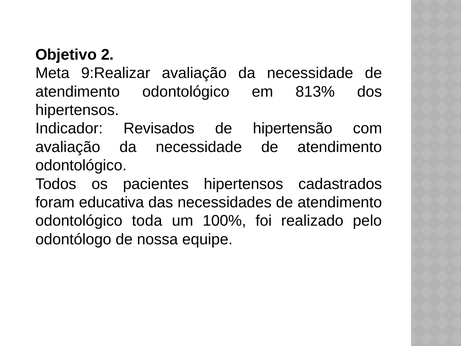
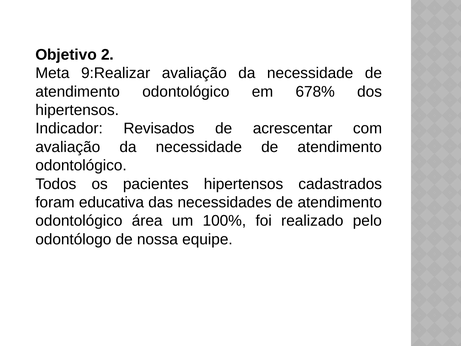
813%: 813% -> 678%
hipertensão: hipertensão -> acrescentar
toda: toda -> área
